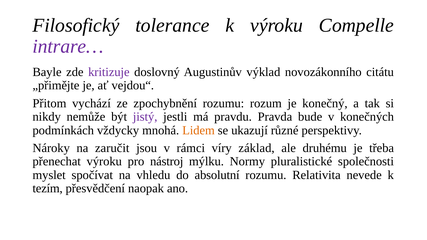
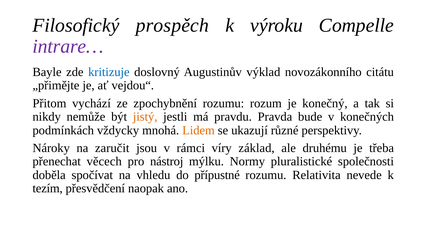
tolerance: tolerance -> prospěch
kritizuje colour: purple -> blue
jistý colour: purple -> orange
přenechat výroku: výroku -> věcech
myslet: myslet -> doběla
absolutní: absolutní -> přípustné
